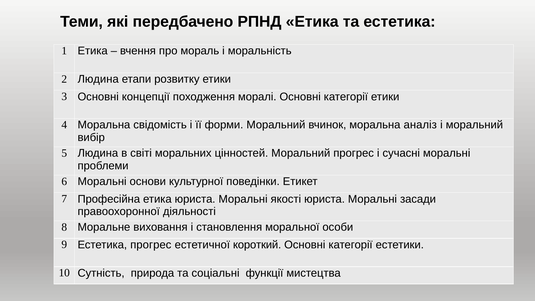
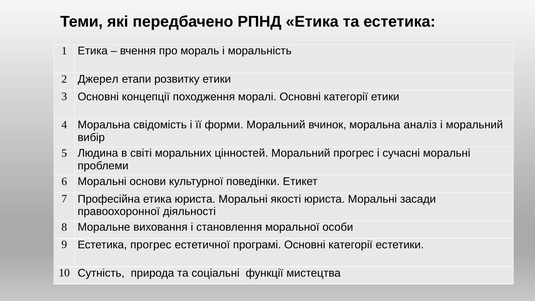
2 Людина: Людина -> Джерел
короткий: короткий -> програмі
